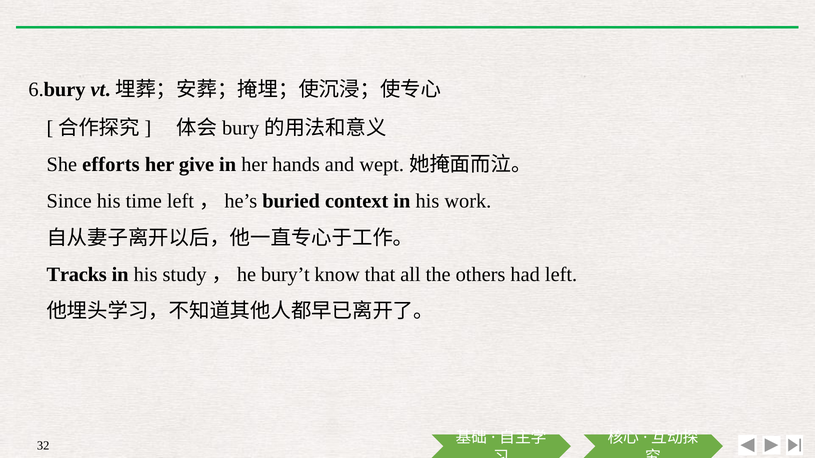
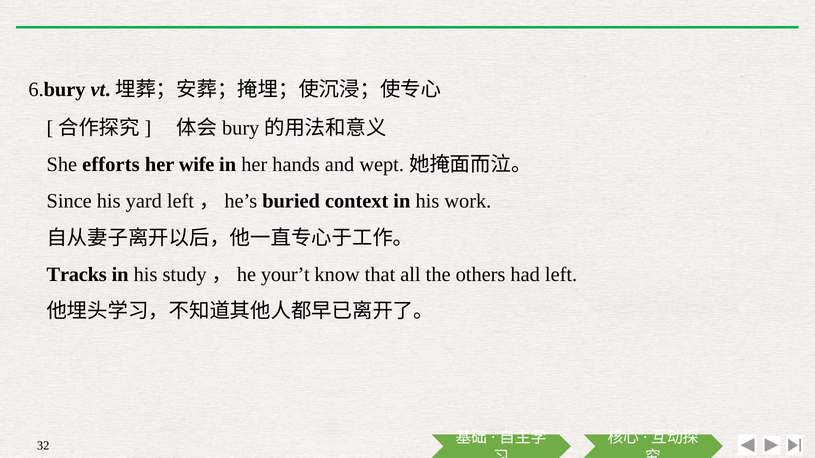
give: give -> wife
time: time -> yard
bury’t: bury’t -> your’t
